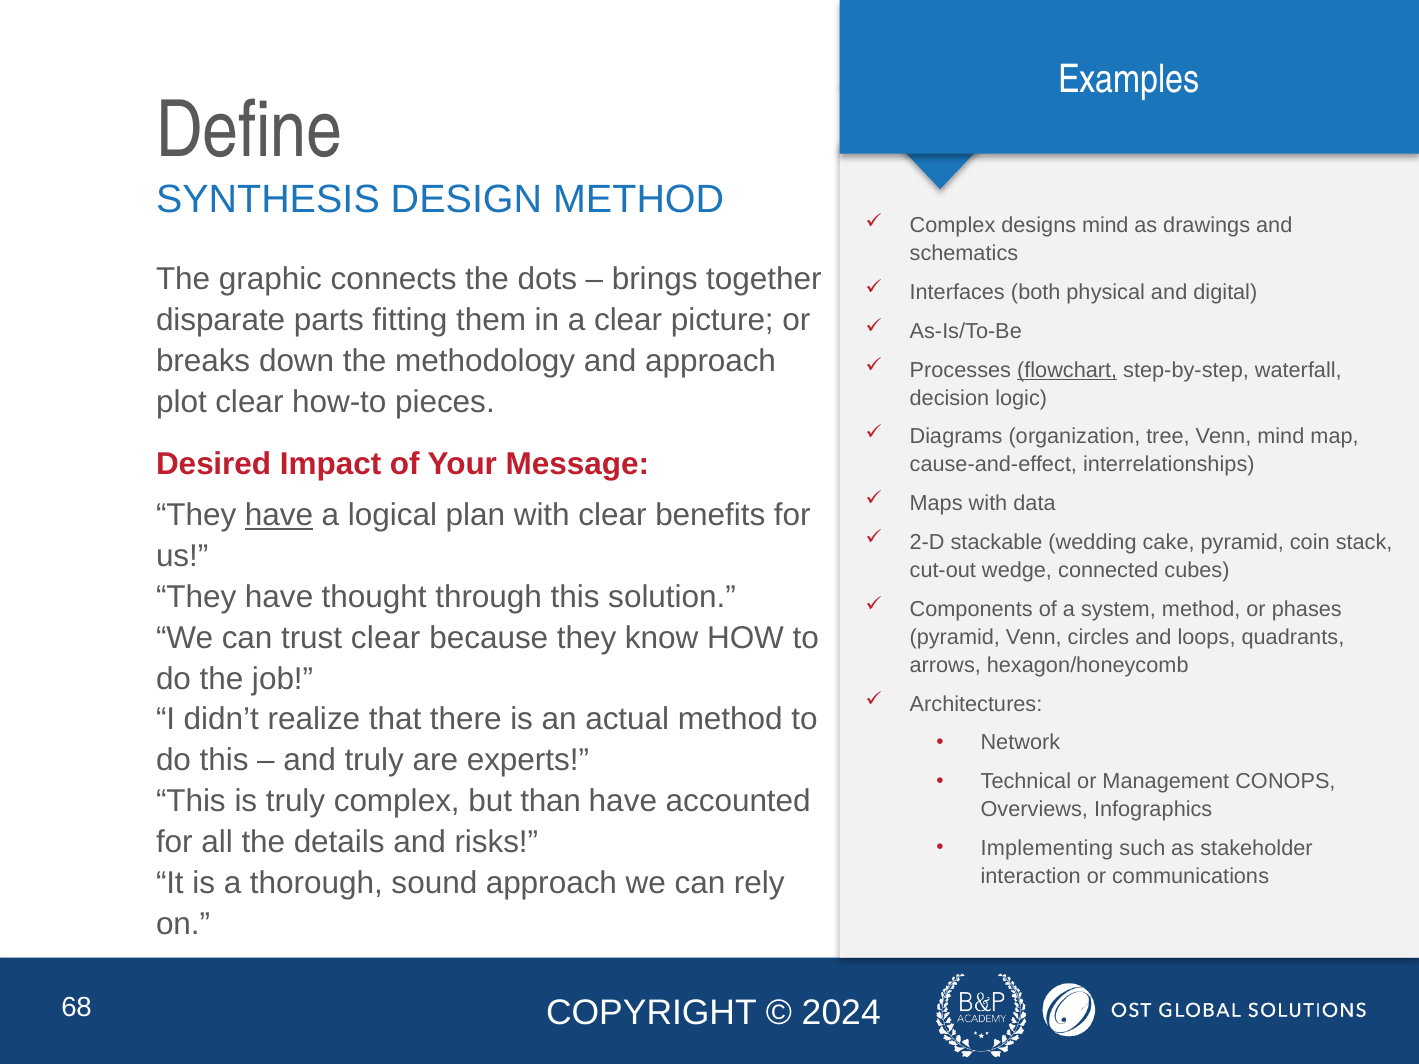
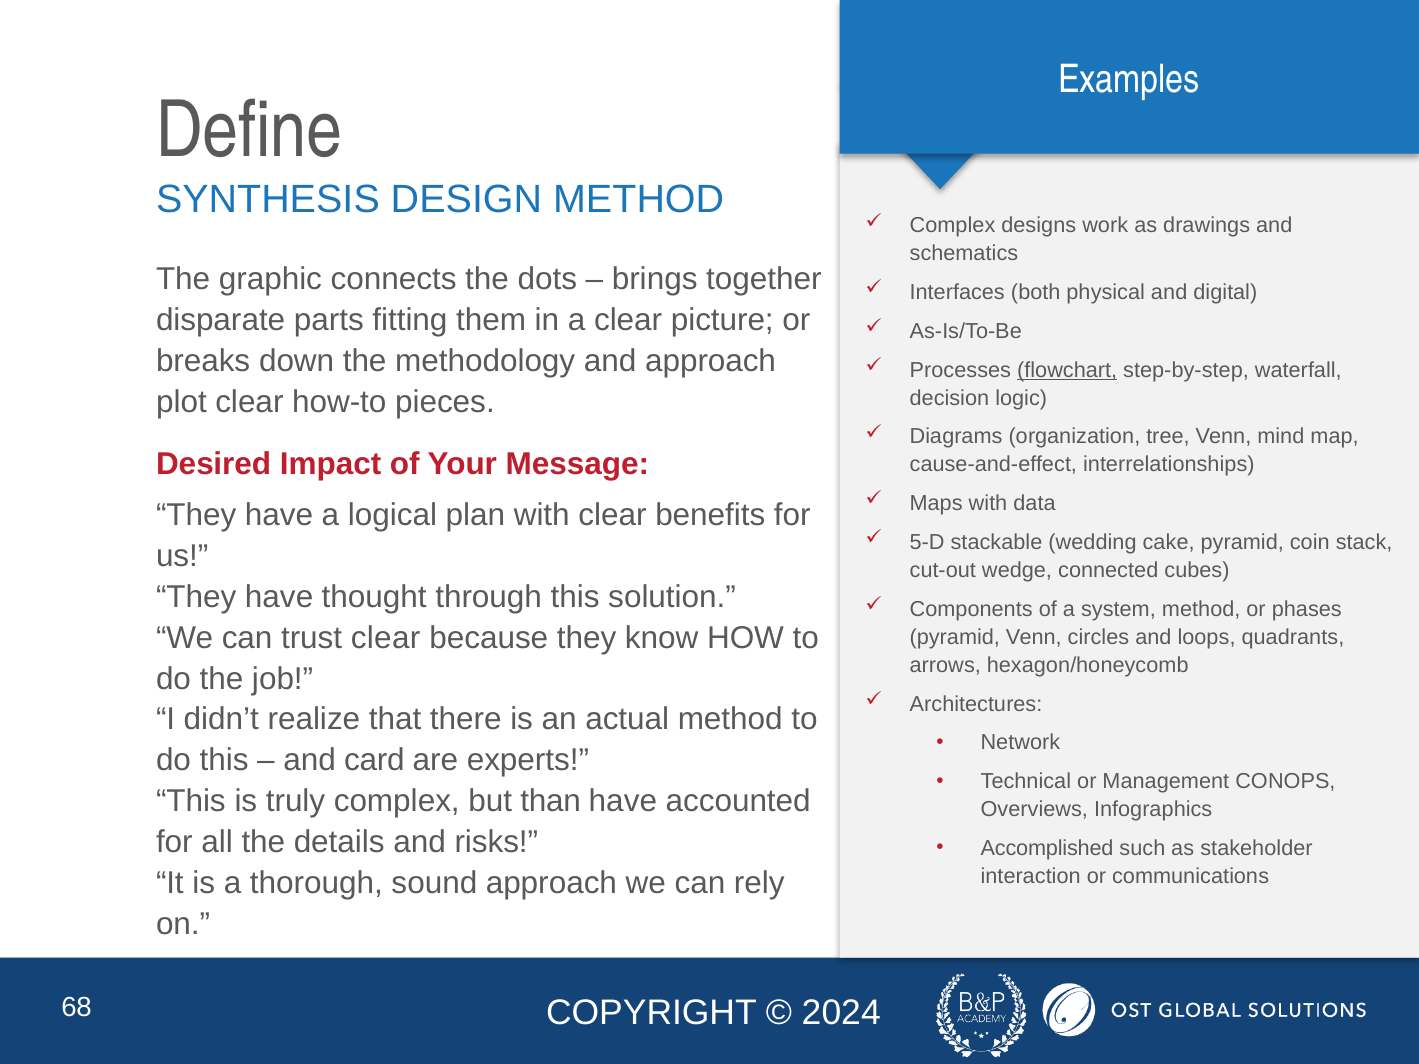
designs mind: mind -> work
have at (279, 516) underline: present -> none
2-D: 2-D -> 5-D
and truly: truly -> card
Implementing: Implementing -> Accomplished
